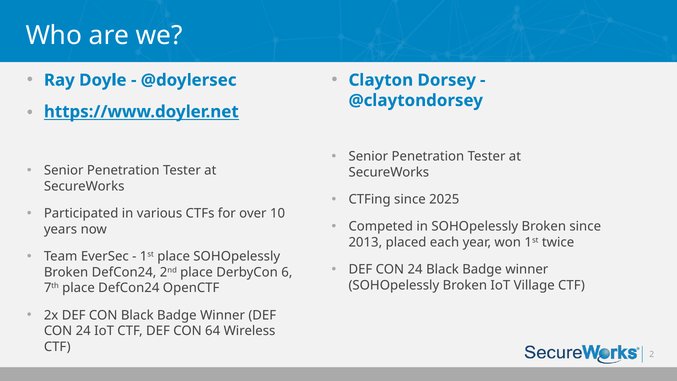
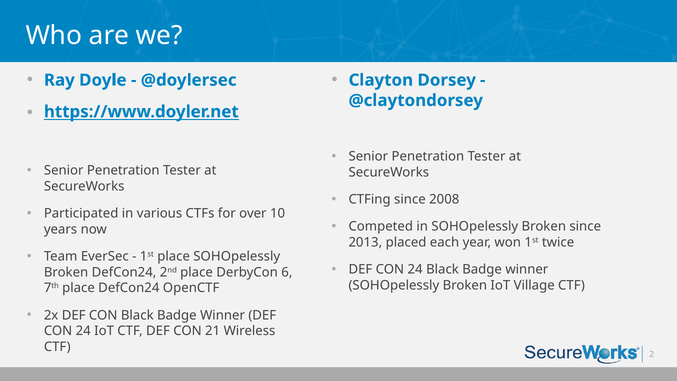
2025: 2025 -> 2008
64: 64 -> 21
